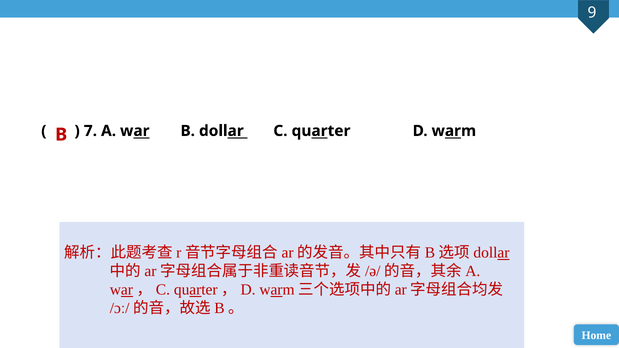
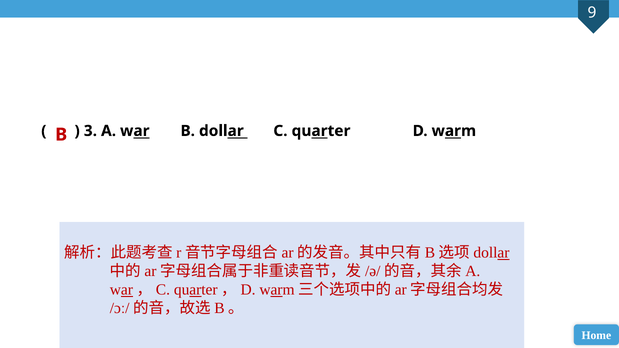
7: 7 -> 3
